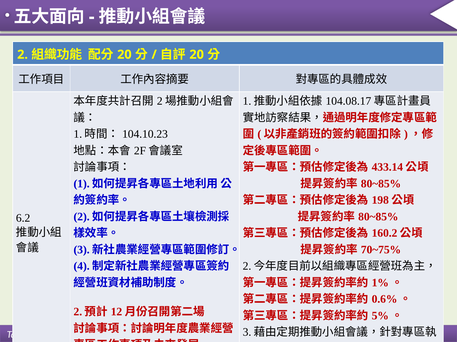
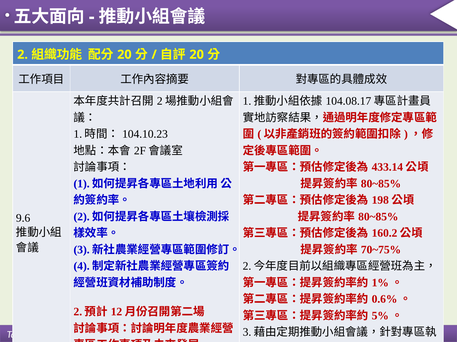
6.2: 6.2 -> 9.6
